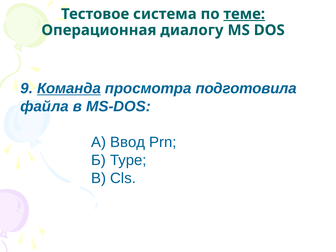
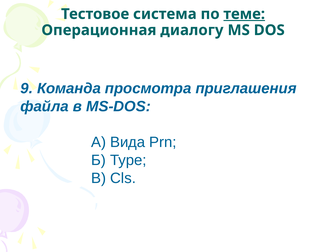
Команда underline: present -> none
подготовила: подготовила -> приглашения
Ввод: Ввод -> Вида
